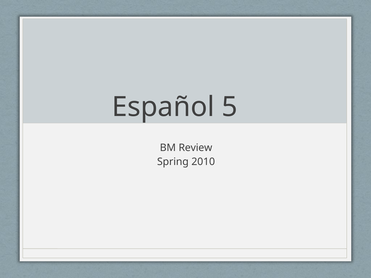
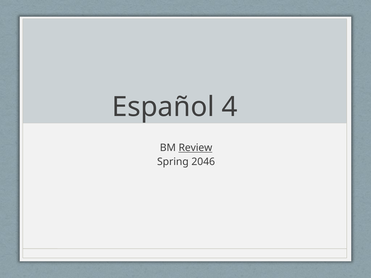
5: 5 -> 4
Review underline: none -> present
2010: 2010 -> 2046
